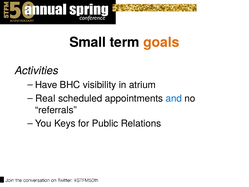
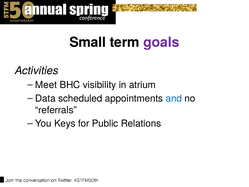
goals colour: orange -> purple
Have: Have -> Meet
Real: Real -> Data
